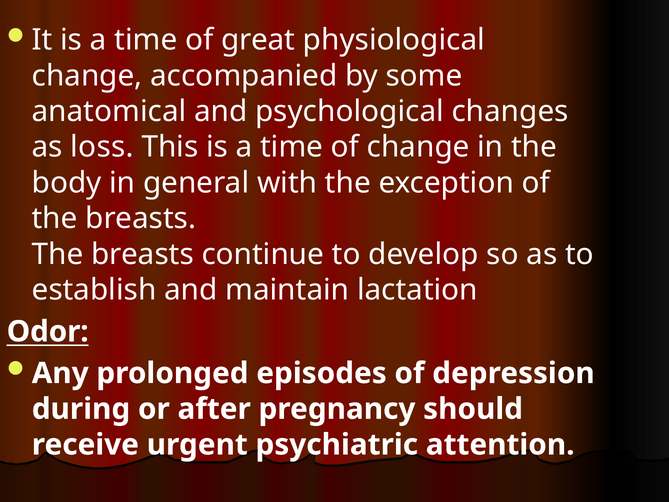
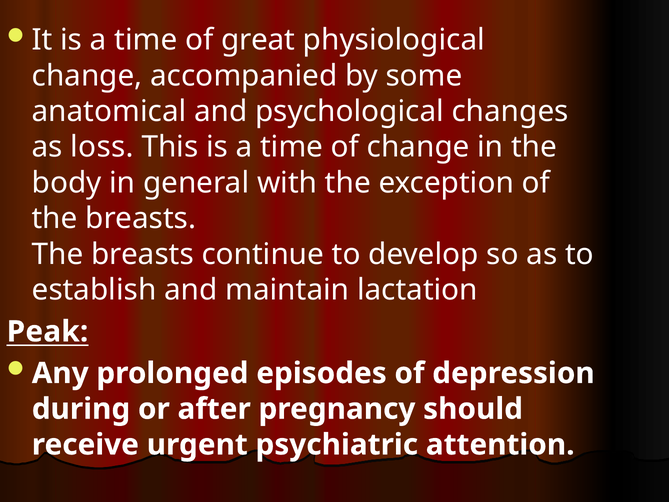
Odor: Odor -> Peak
